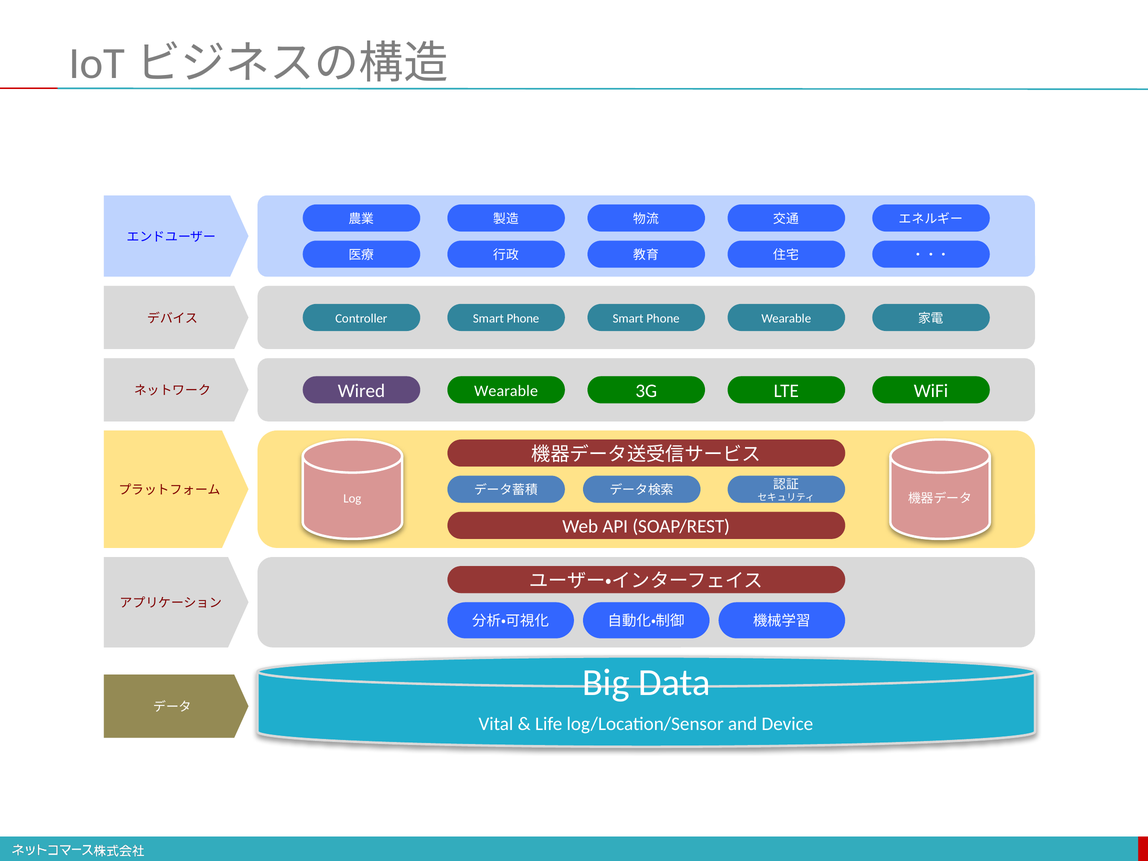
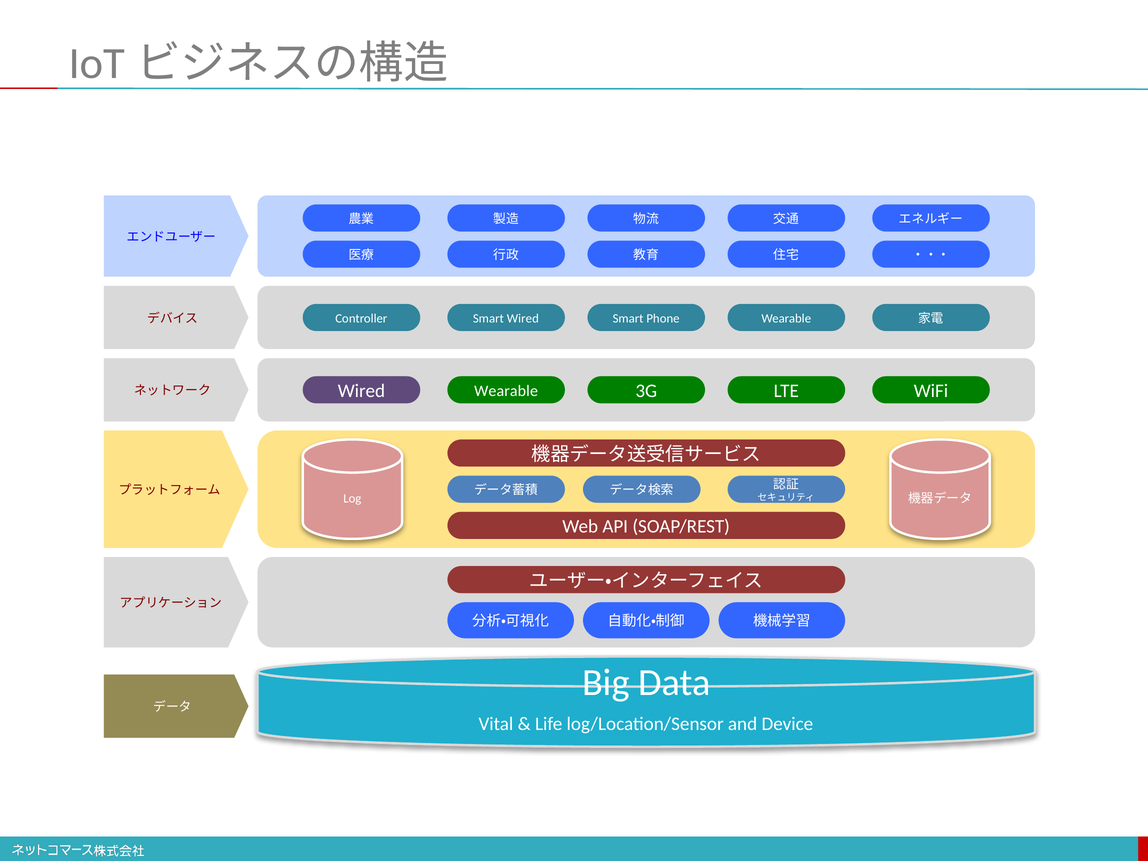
Phone at (523, 318): Phone -> Wired
